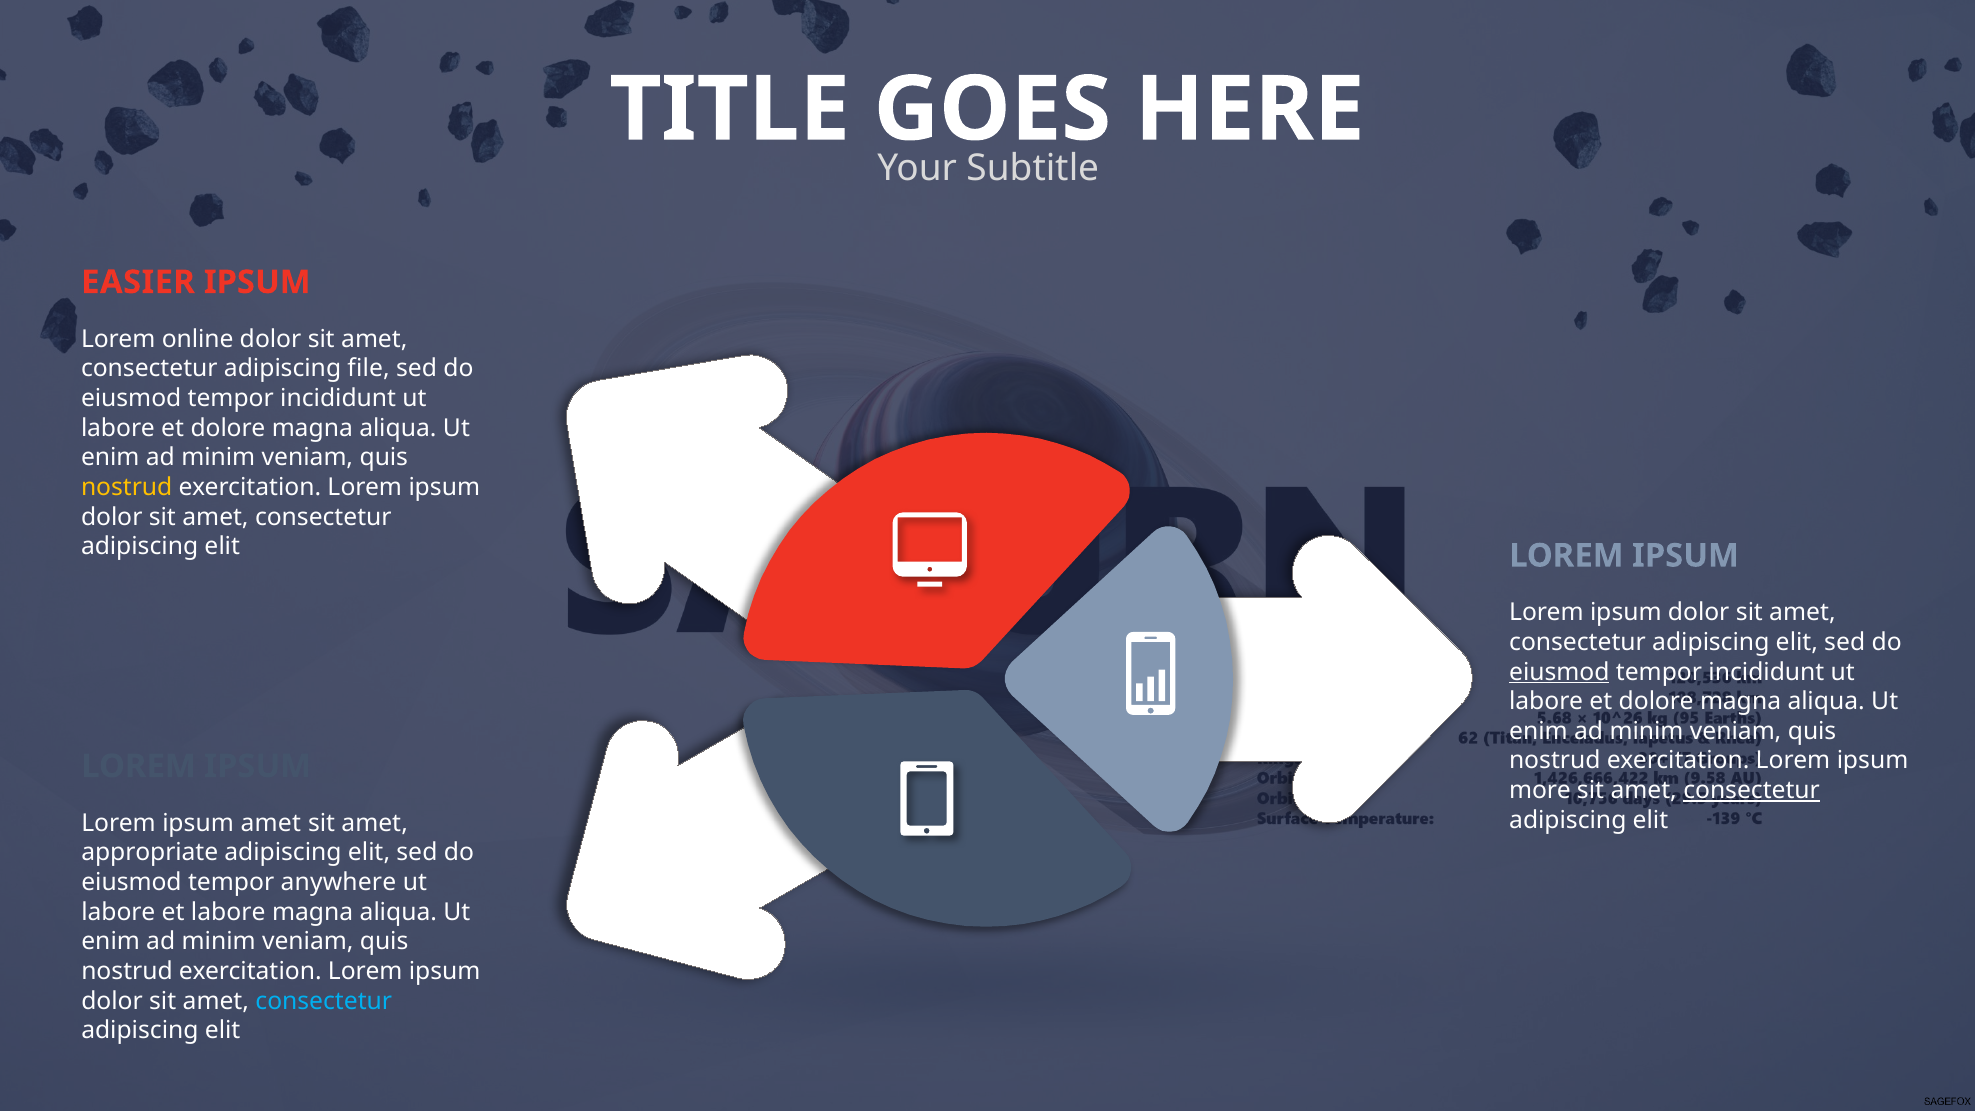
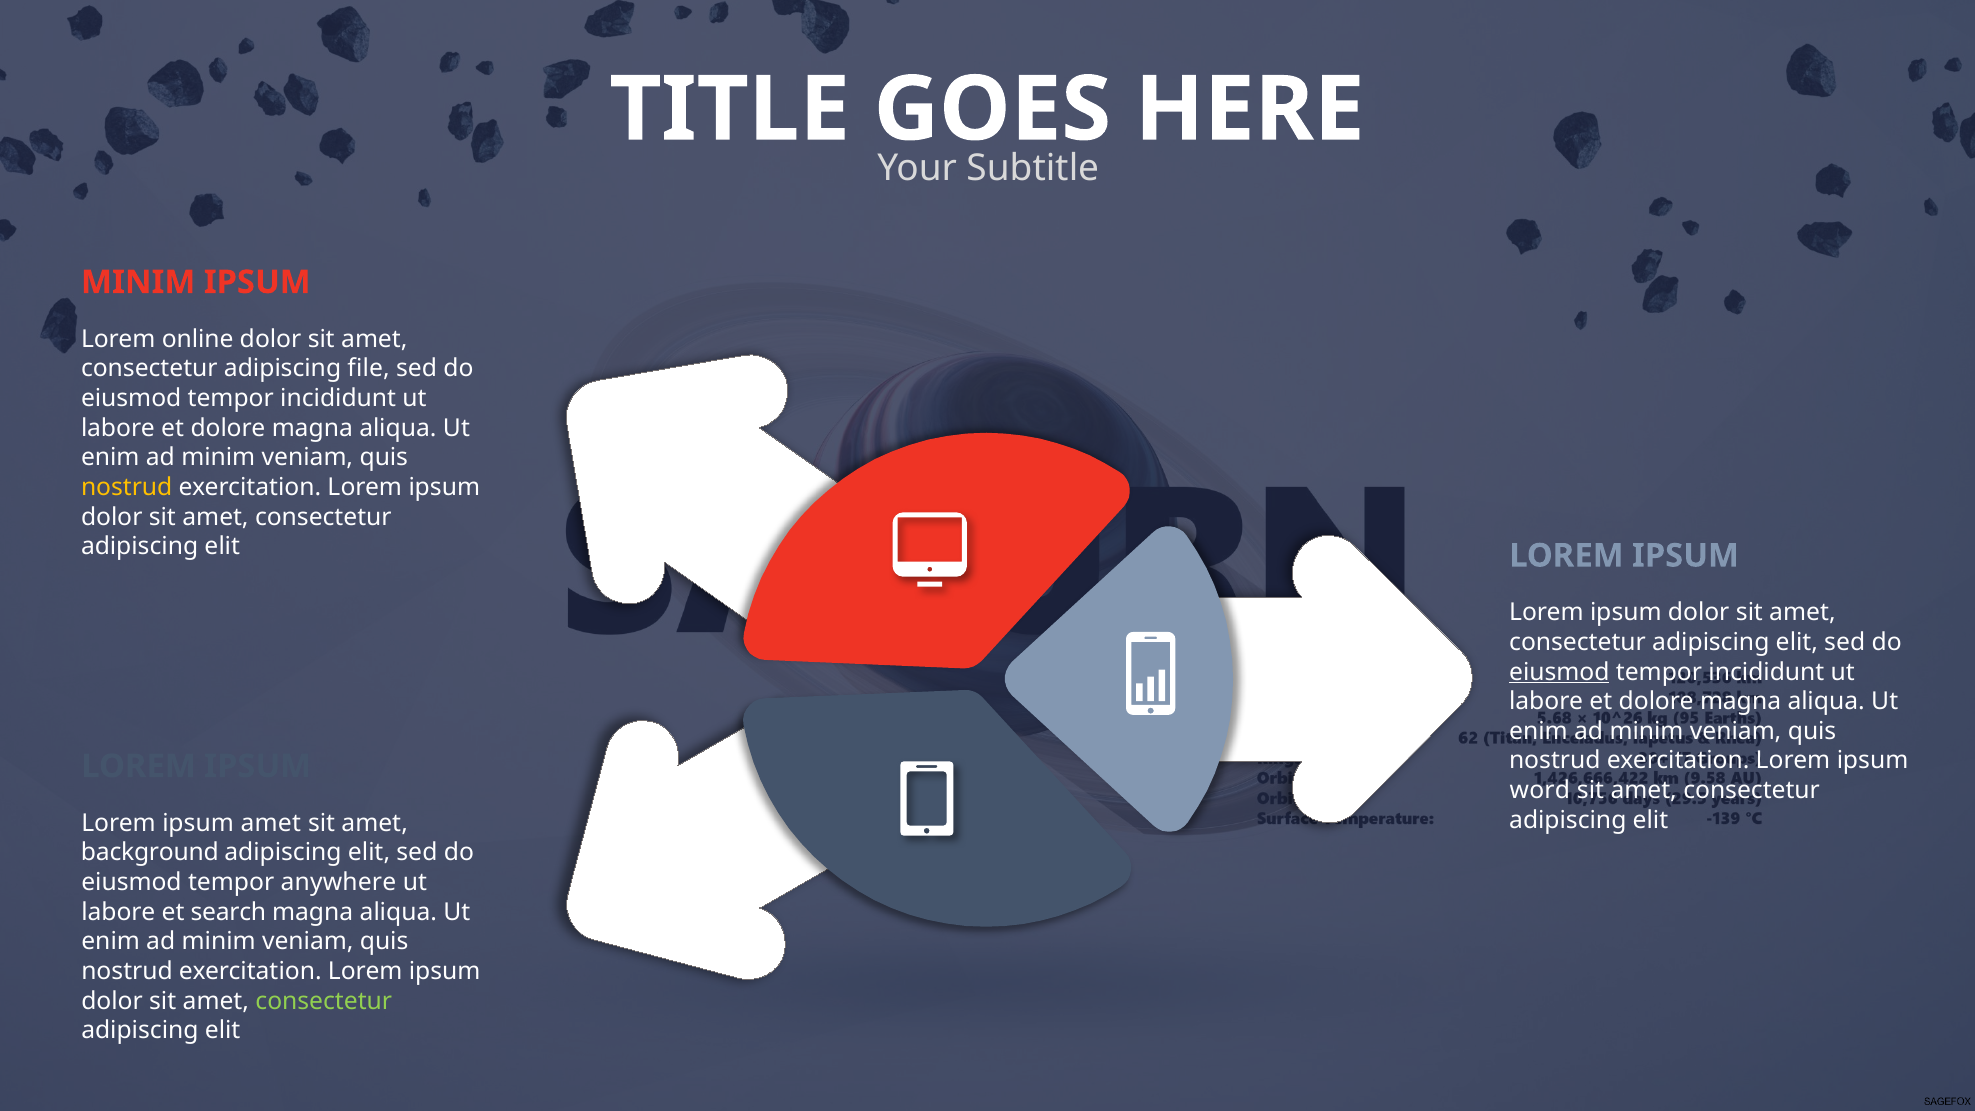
EASIER at (138, 282): EASIER -> MINIM
more: more -> word
consectetur at (1752, 790) underline: present -> none
appropriate: appropriate -> background
et labore: labore -> search
consectetur at (324, 1001) colour: light blue -> light green
